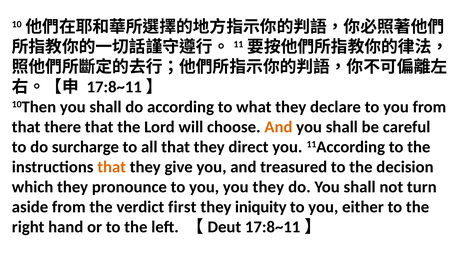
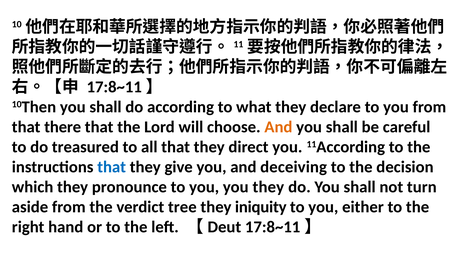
surcharge: surcharge -> treasured
that at (112, 167) colour: orange -> blue
treasured: treasured -> deceiving
first: first -> tree
